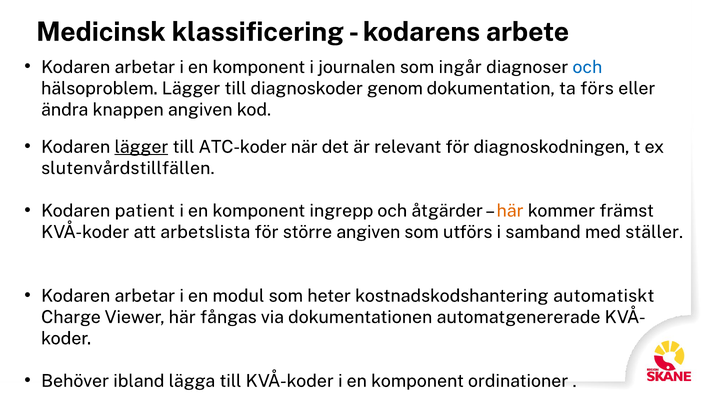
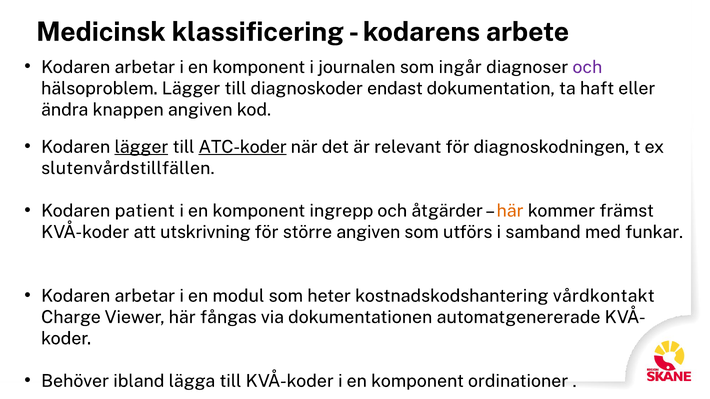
och at (587, 67) colour: blue -> purple
genom: genom -> endast
förs: förs -> haft
ATC-koder underline: none -> present
arbetslista: arbetslista -> utskrivning
ställer: ställer -> funkar
automatiskt: automatiskt -> vårdkontakt
